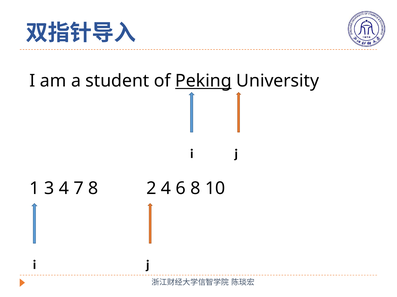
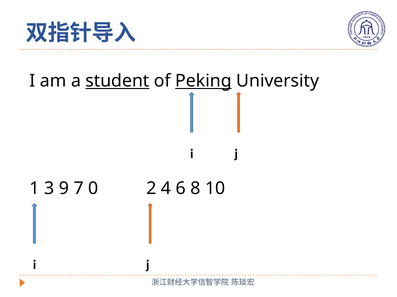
student underline: none -> present
3 4: 4 -> 9
7 8: 8 -> 0
